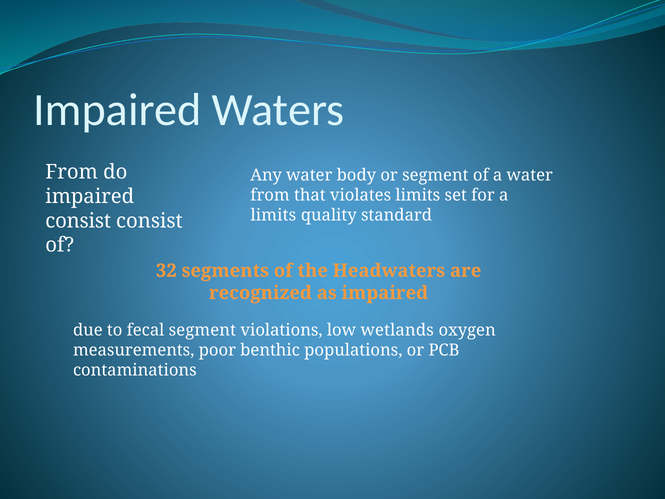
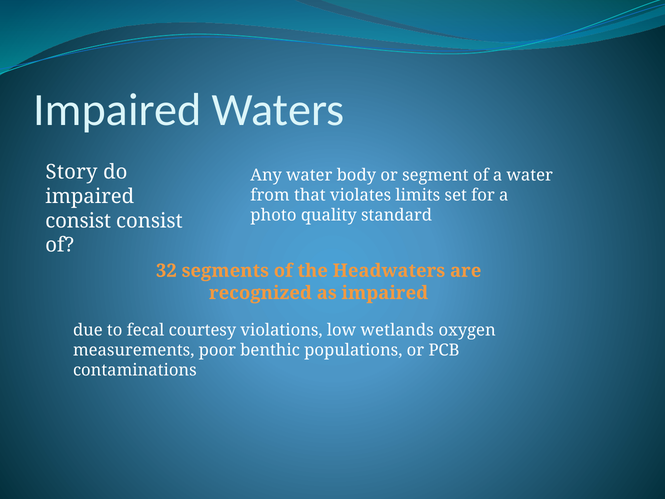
From at (72, 172): From -> Story
limits at (273, 215): limits -> photo
fecal segment: segment -> courtesy
